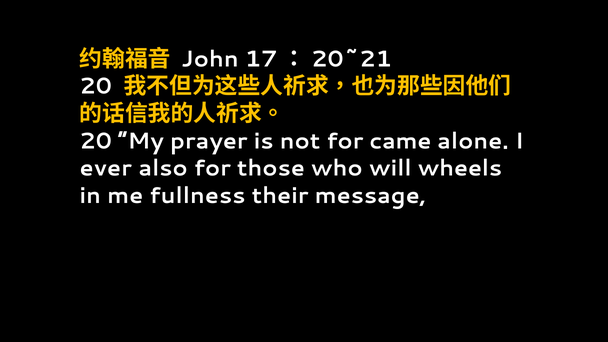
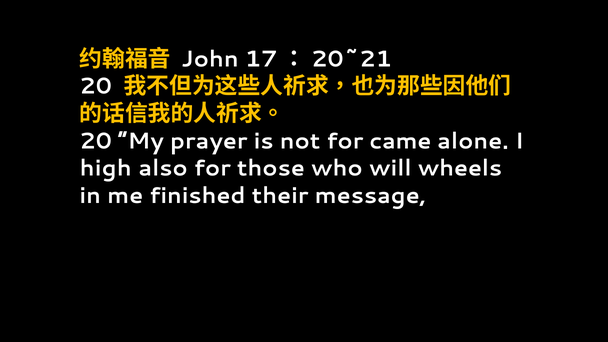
ever: ever -> high
fullness: fullness -> finished
